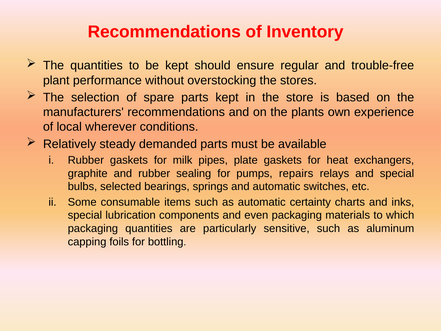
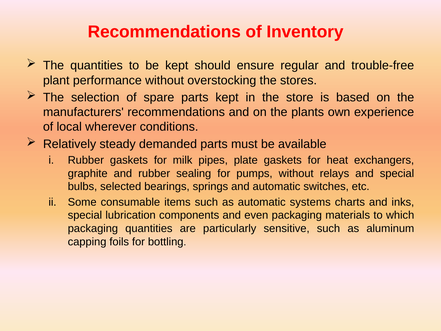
pumps repairs: repairs -> without
certainty: certainty -> systems
